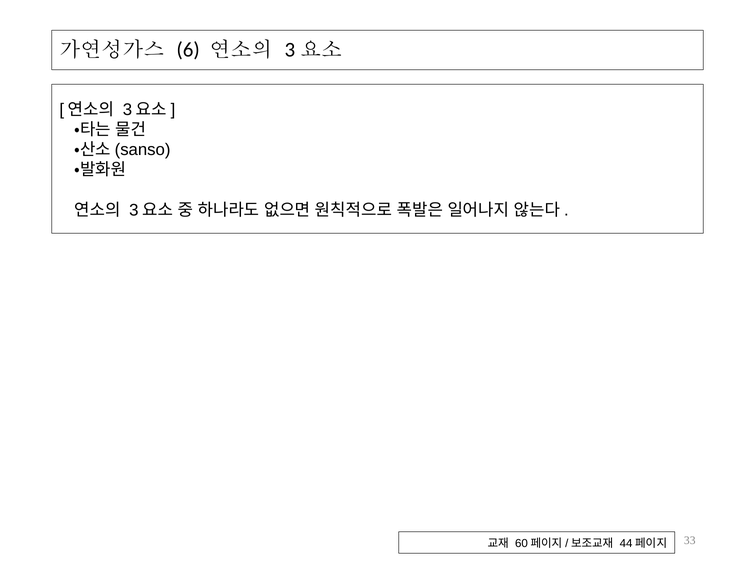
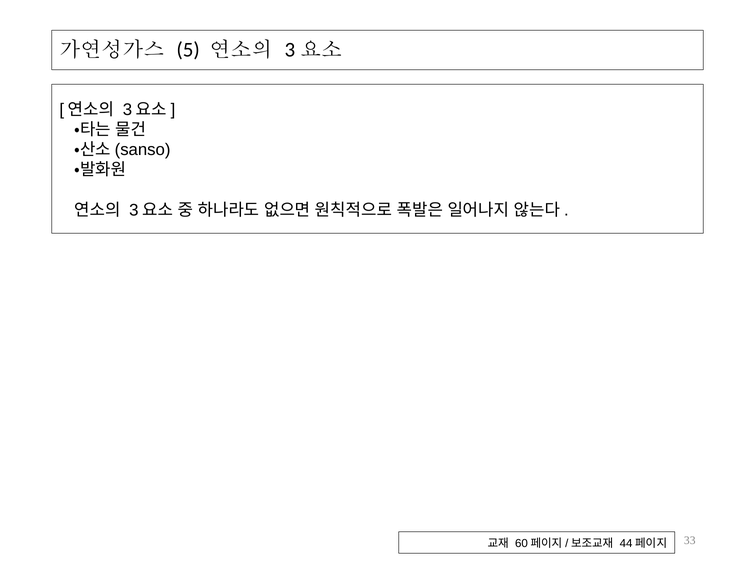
6: 6 -> 5
